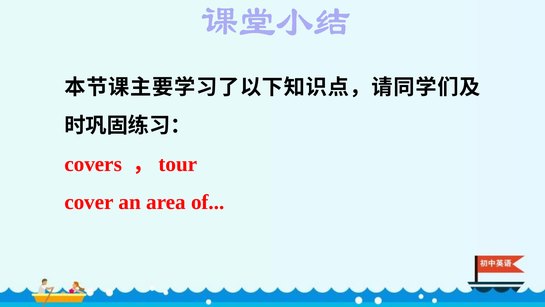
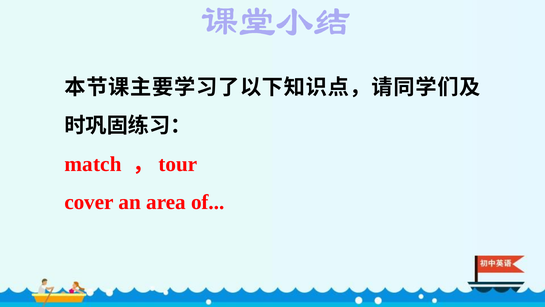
covers: covers -> match
